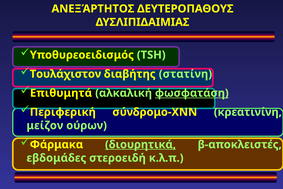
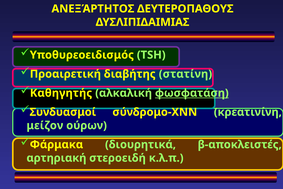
Τουλάχιστον: Τουλάχιστον -> Προαιρετική
Επιθυμητά: Επιθυμητά -> Καθηγητής
Περιφερική: Περιφερική -> Συνδυασμοί
διουρητικά underline: present -> none
εβδομάδες: εβδομάδες -> αρτηριακή
